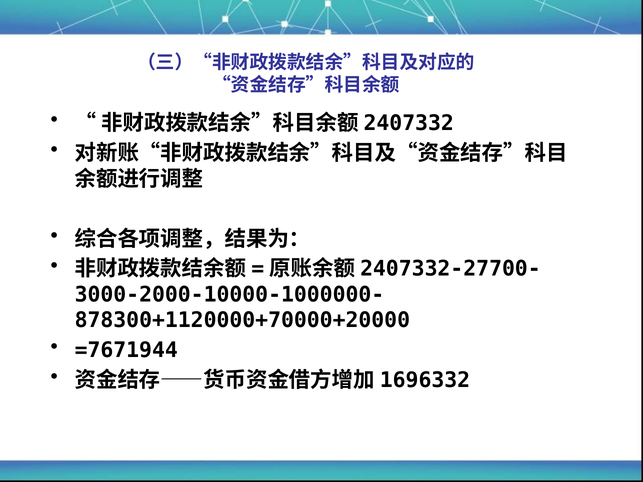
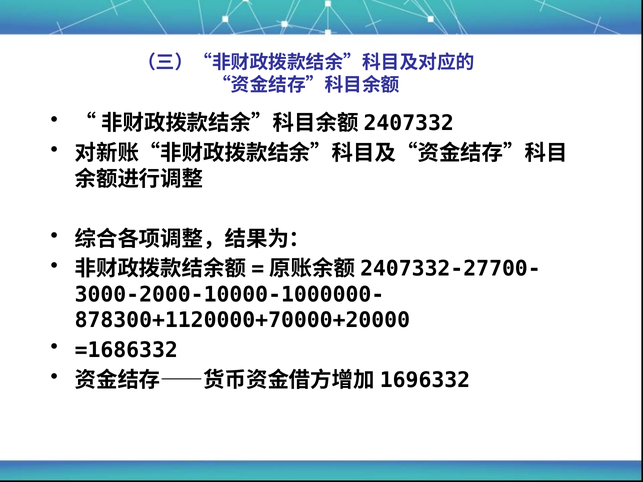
=7671944: =7671944 -> =1686332
